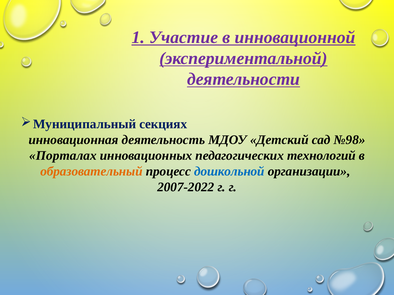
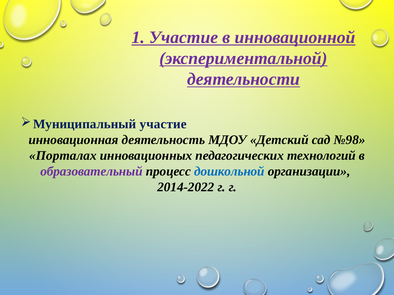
секциях at (163, 124): секциях -> участие
образовательный colour: orange -> purple
2007-2022: 2007-2022 -> 2014-2022
